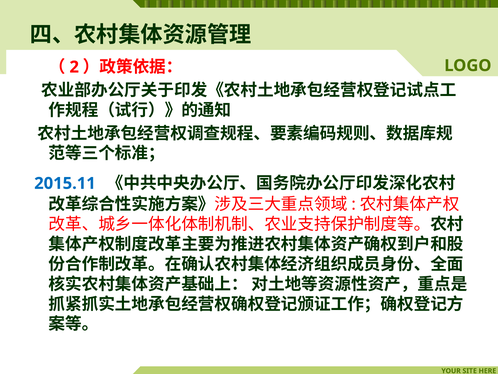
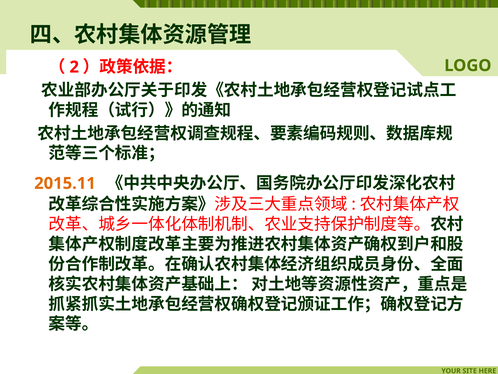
2015.11 colour: blue -> orange
